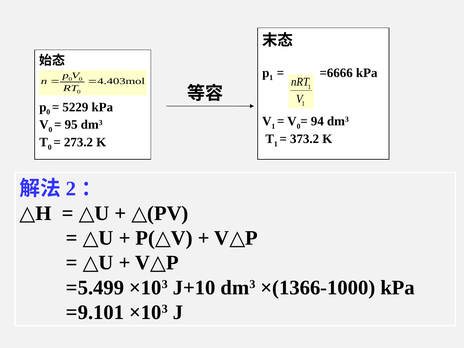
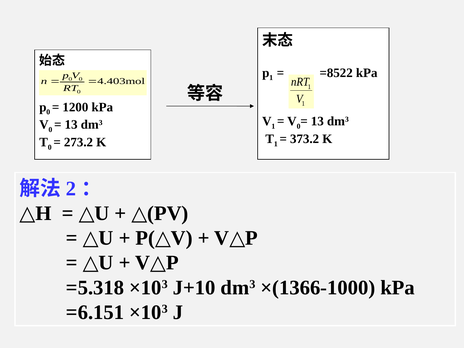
=6666: =6666 -> =8522
5229: 5229 -> 1200
94 at (317, 121): 94 -> 13
95 at (71, 125): 95 -> 13
=5.499: =5.499 -> =5.318
=9.101: =9.101 -> =6.151
